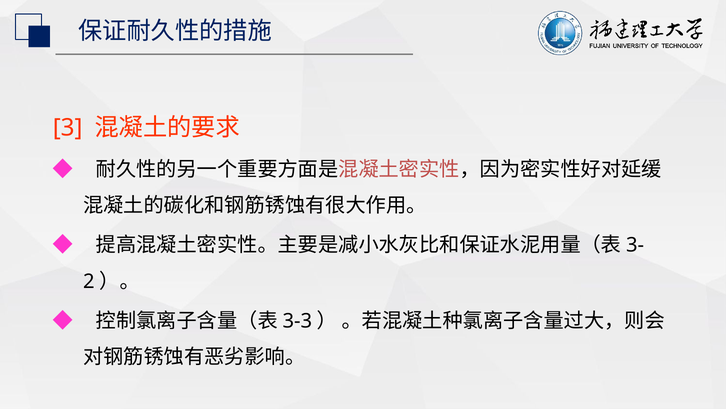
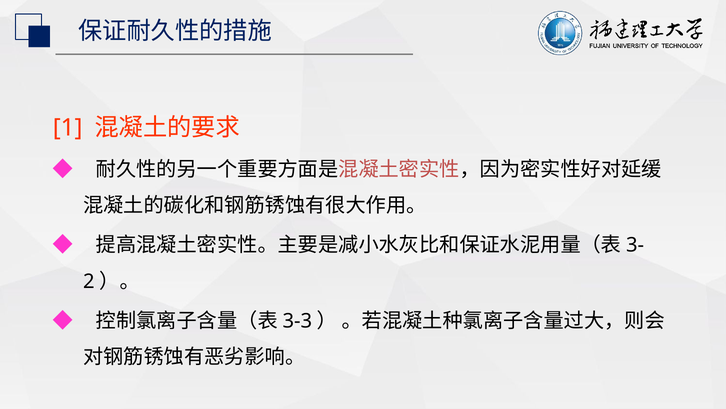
3: 3 -> 1
